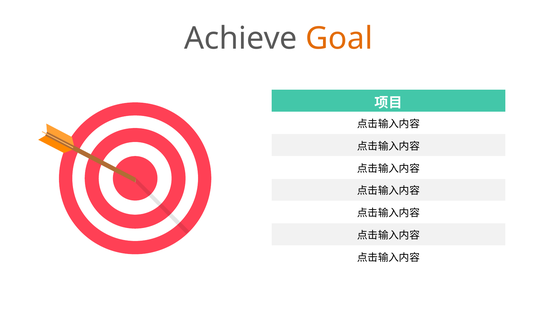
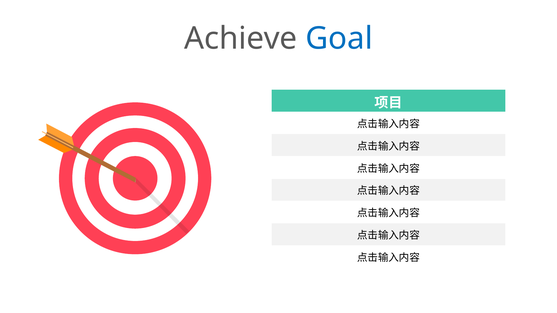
Goal colour: orange -> blue
